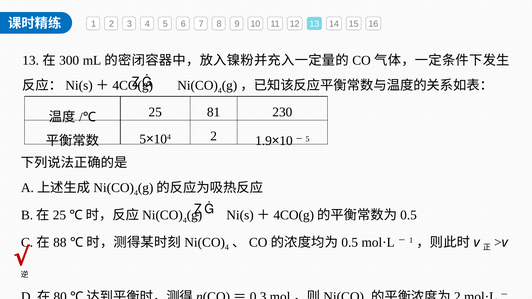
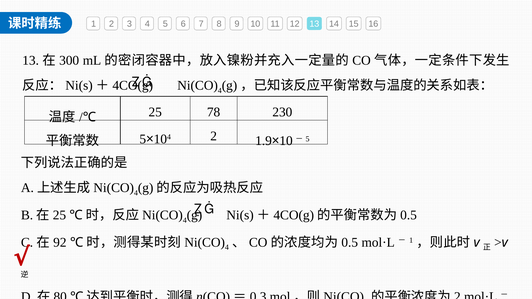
81: 81 -> 78
88: 88 -> 92
